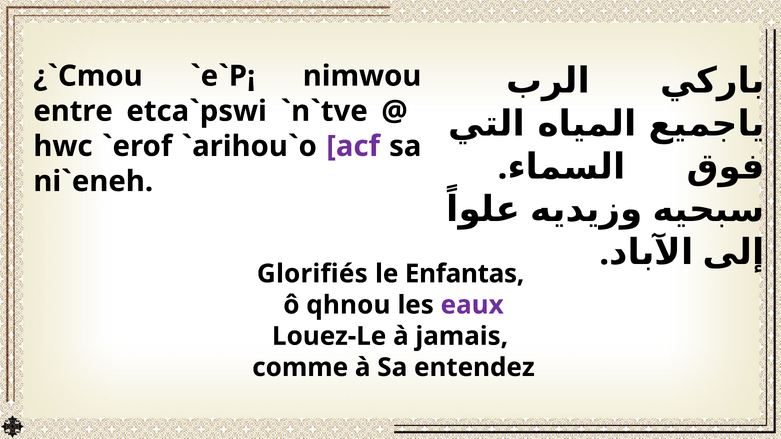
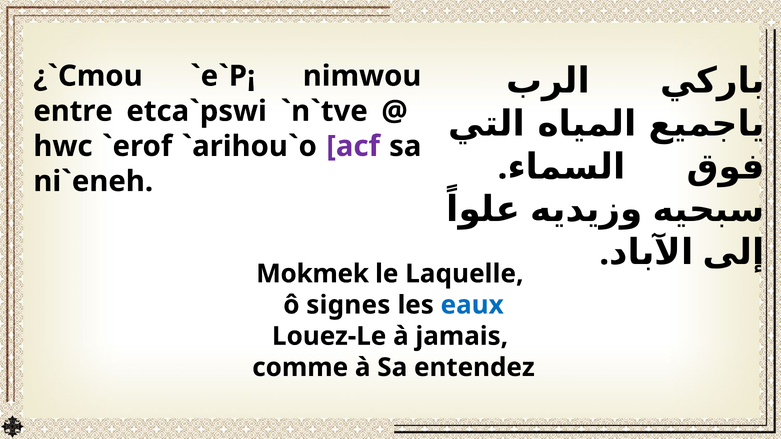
Glorifiés: Glorifiés -> Mokmek
Enfantas: Enfantas -> Laquelle
qhnou: qhnou -> signes
eaux colour: purple -> blue
